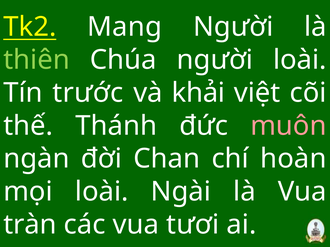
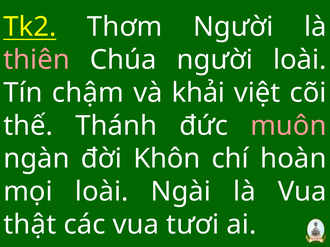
Mang: Mang -> Thơm
thiên colour: light green -> pink
trước: trước -> chậm
Chan: Chan -> Khôn
tràn: tràn -> thật
